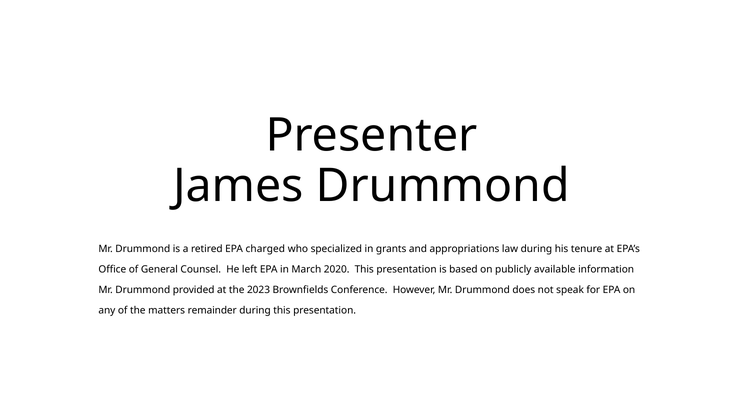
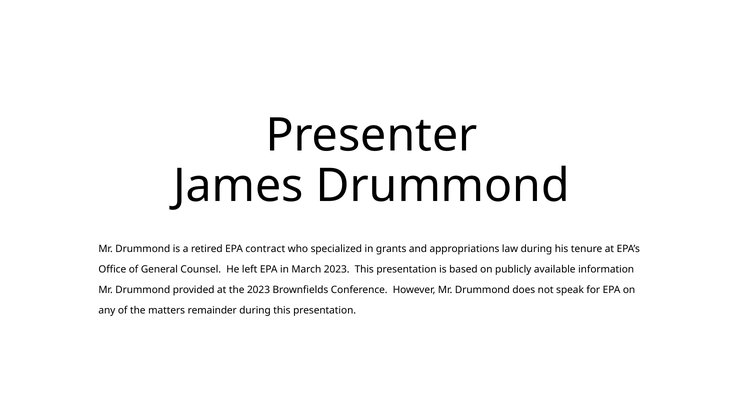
charged: charged -> contract
March 2020: 2020 -> 2023
